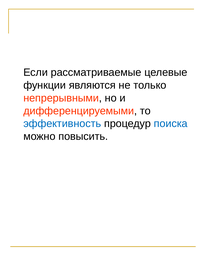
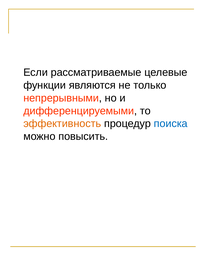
эффективность colour: blue -> orange
